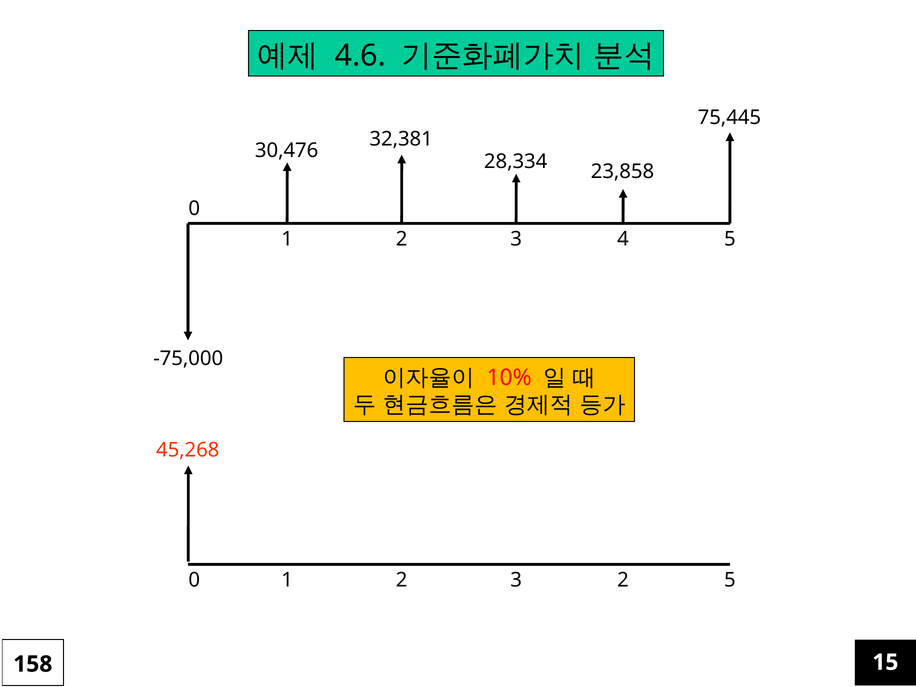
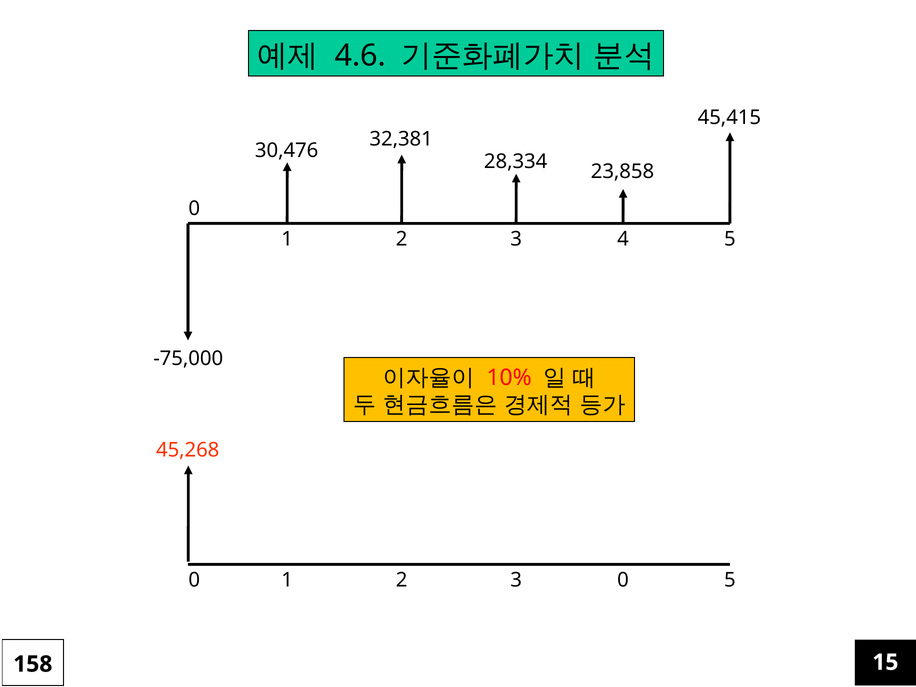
75,445: 75,445 -> 45,415
3 2: 2 -> 0
